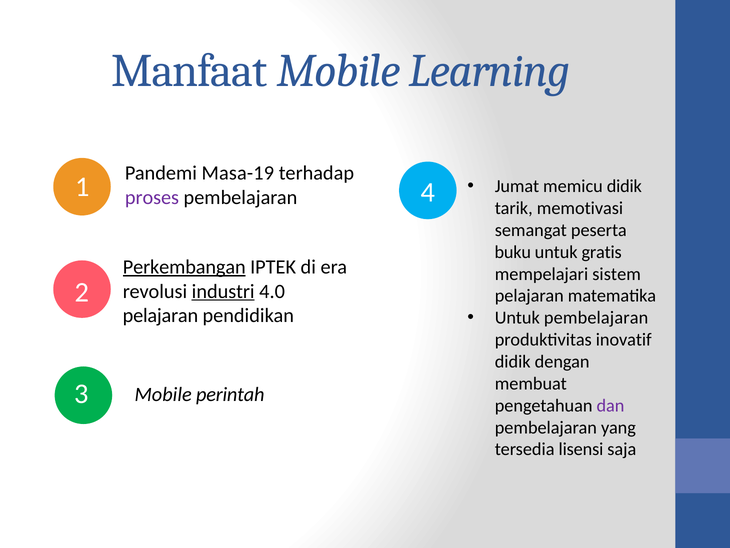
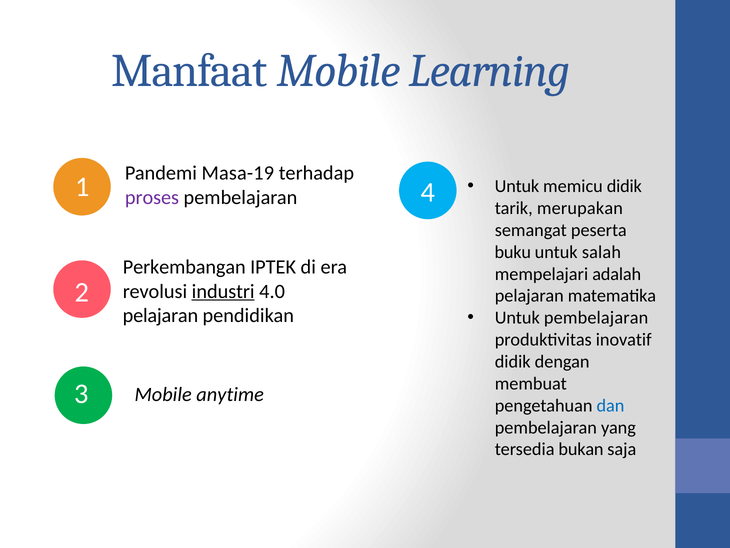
Jumat at (517, 186): Jumat -> Untuk
memotivasi: memotivasi -> merupakan
gratis: gratis -> salah
Perkembangan underline: present -> none
sistem: sistem -> adalah
perintah: perintah -> anytime
dan colour: purple -> blue
lisensi: lisensi -> bukan
